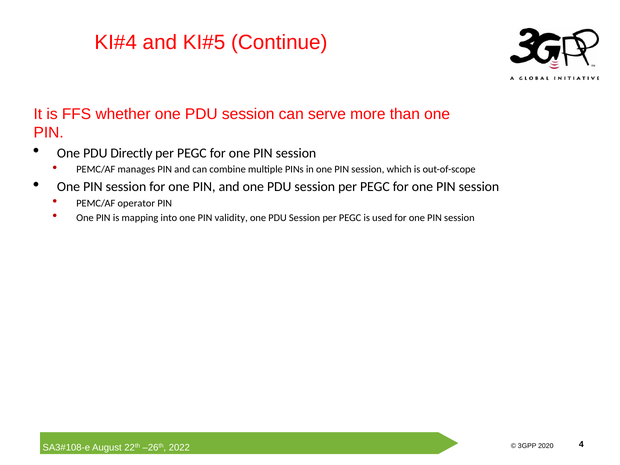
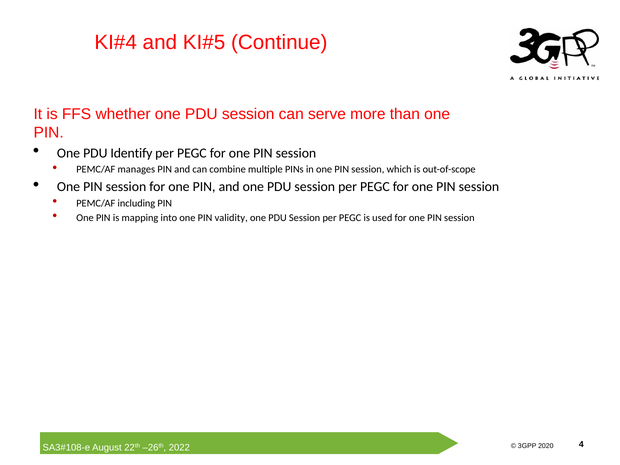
Directly: Directly -> Identify
operator: operator -> including
